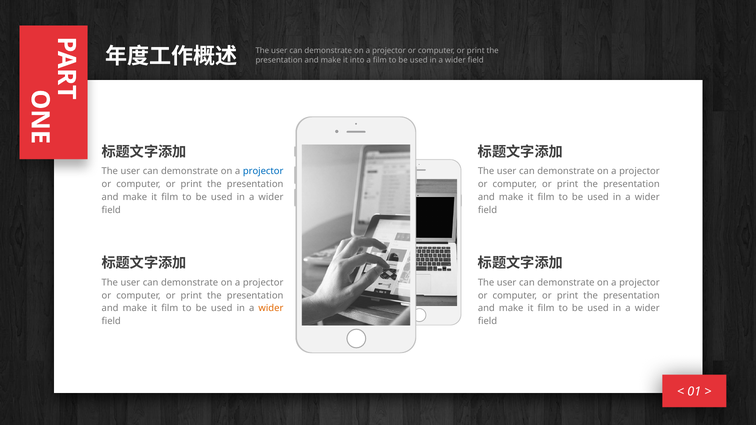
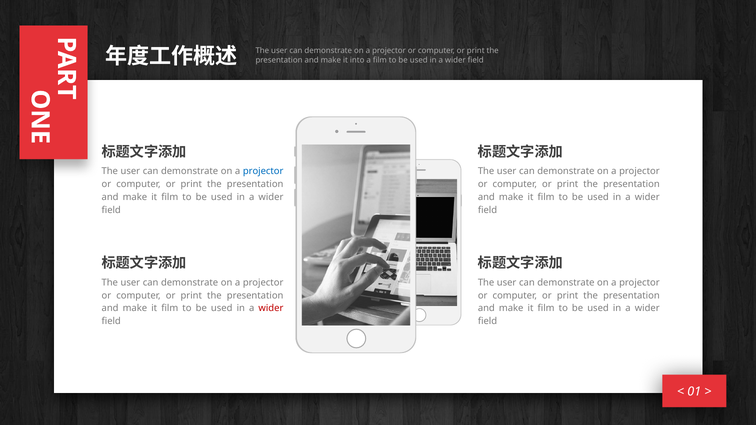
wider at (271, 309) colour: orange -> red
